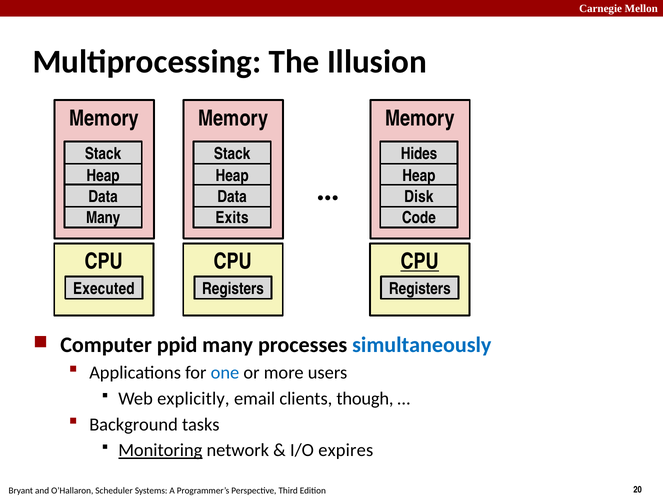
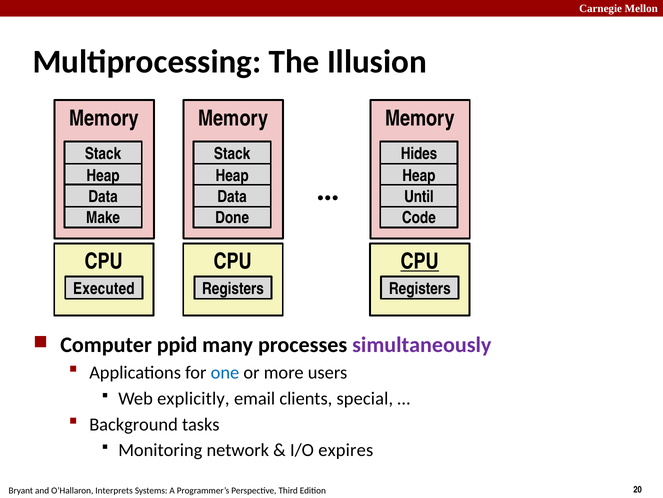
Disk: Disk -> Until
Many at (103, 217): Many -> Make
Exits: Exits -> Done
simultaneously colour: blue -> purple
though: though -> special
Monitoring underline: present -> none
Scheduler: Scheduler -> Interprets
